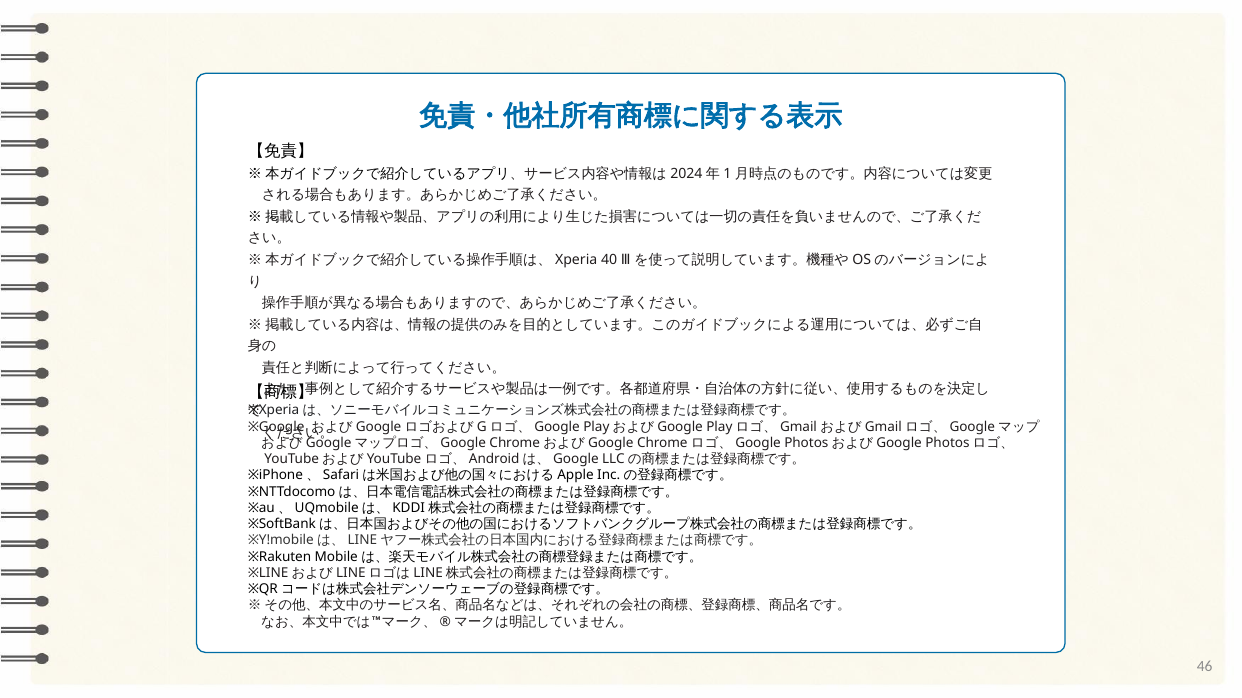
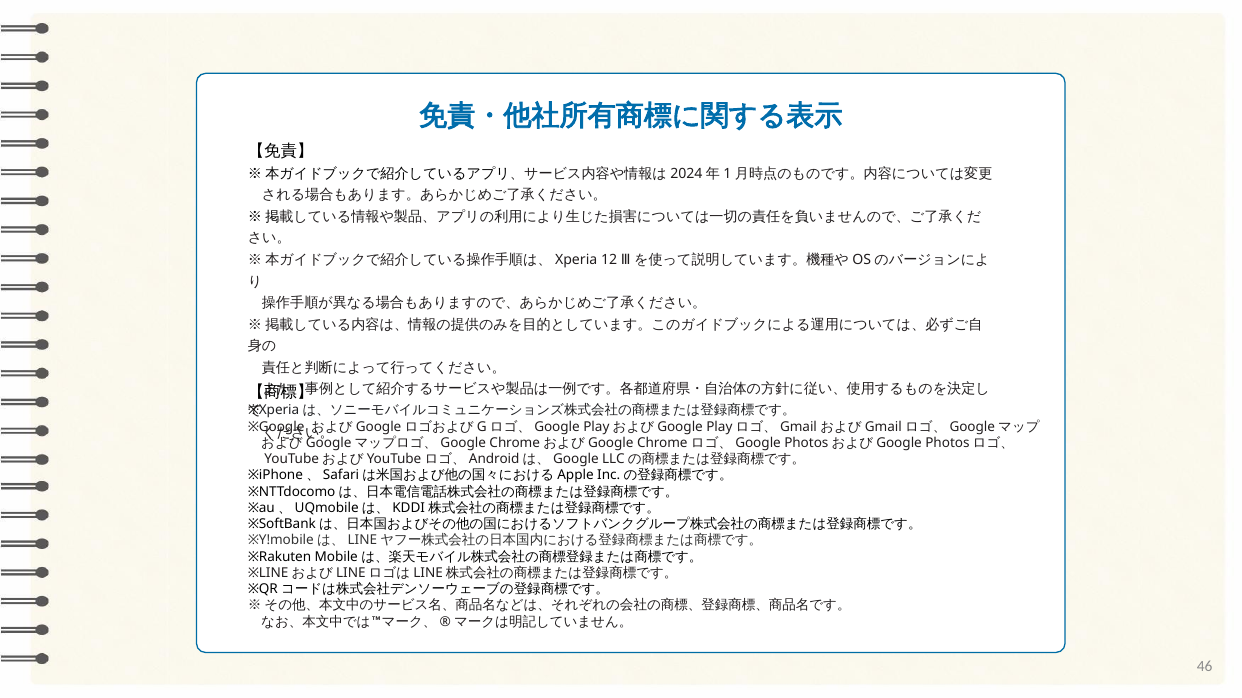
40: 40 -> 12
